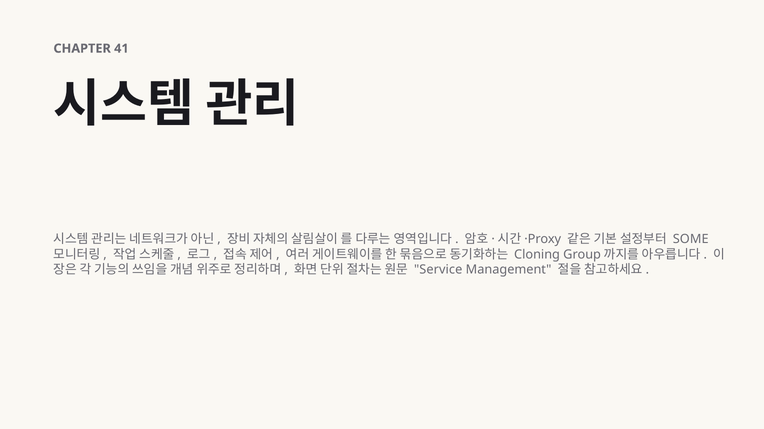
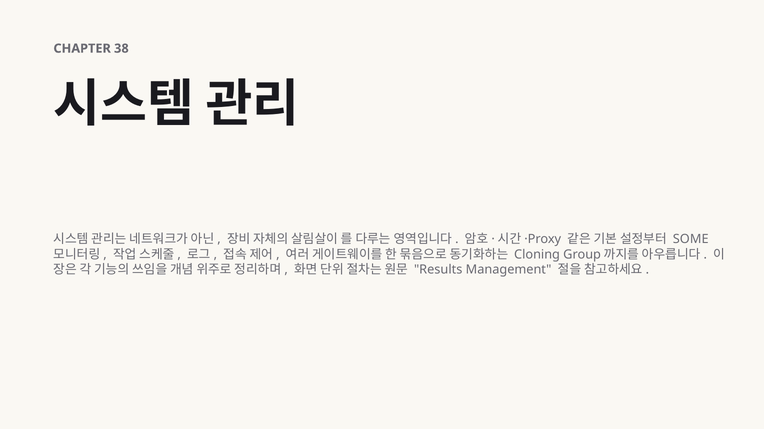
41: 41 -> 38
Service: Service -> Results
